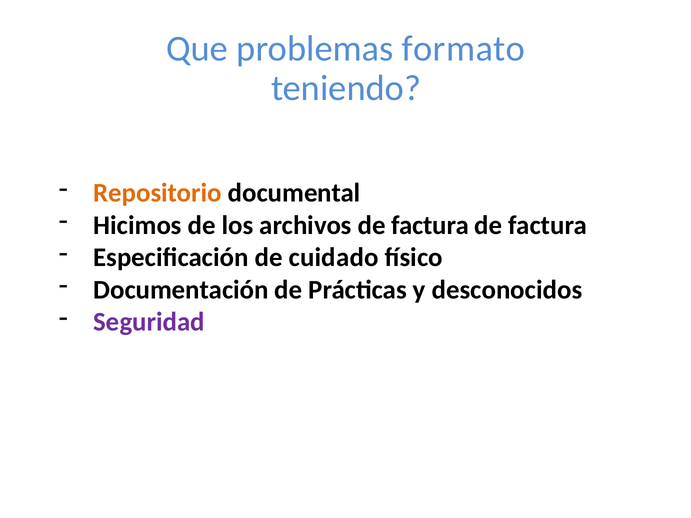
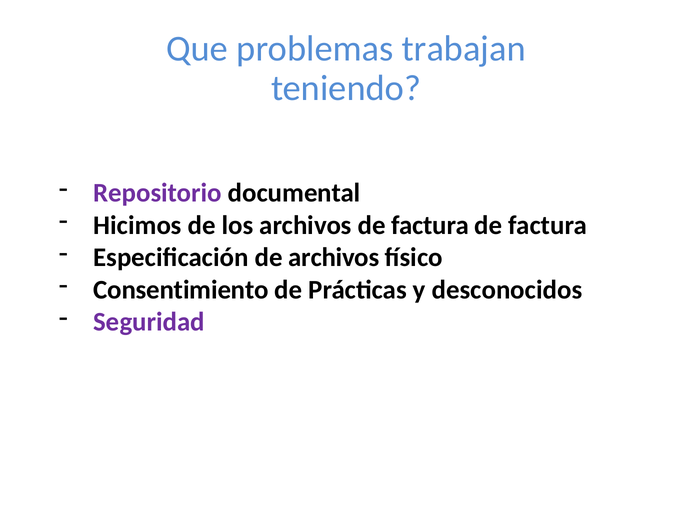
formato: formato -> trabajan
Repositorio colour: orange -> purple
de cuidado: cuidado -> archivos
Documentación: Documentación -> Consentimiento
